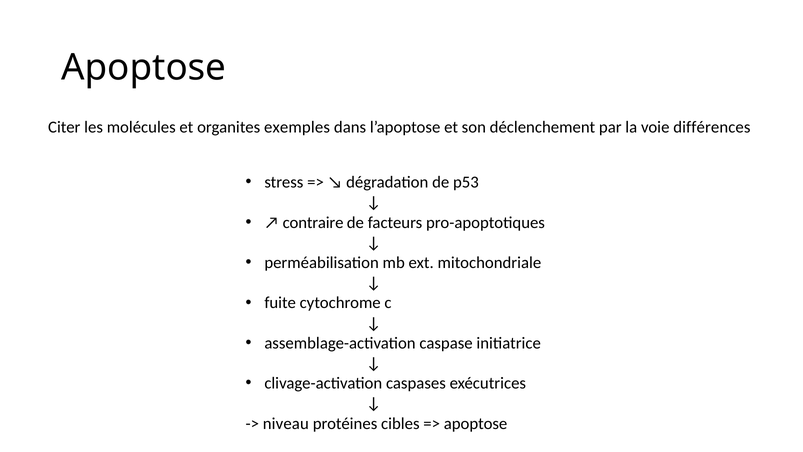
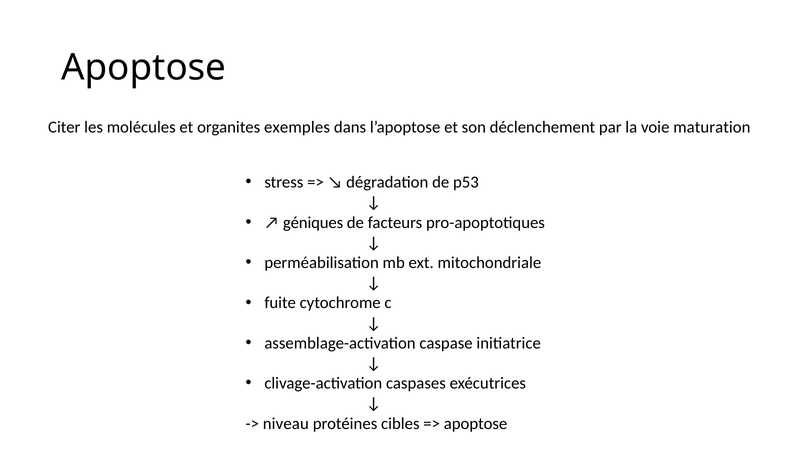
différences: différences -> maturation
contraire: contraire -> géniques
